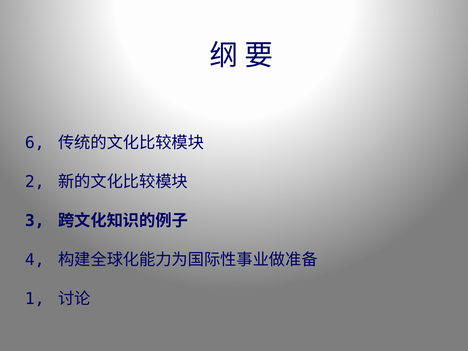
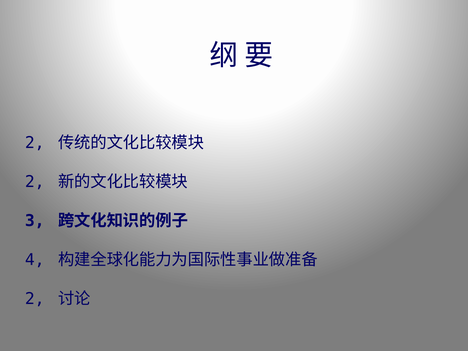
6 at (35, 143): 6 -> 2
1 at (35, 299): 1 -> 2
